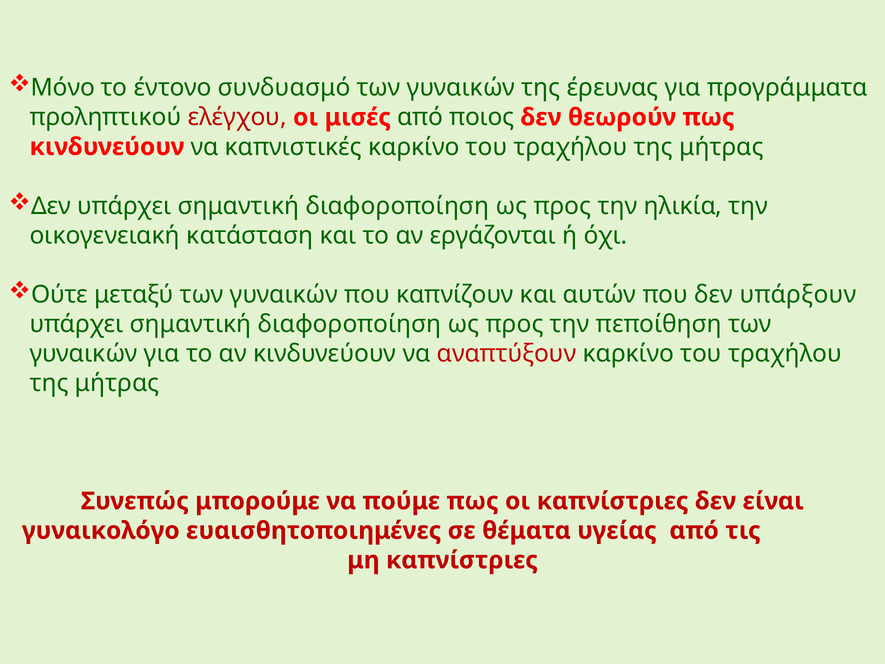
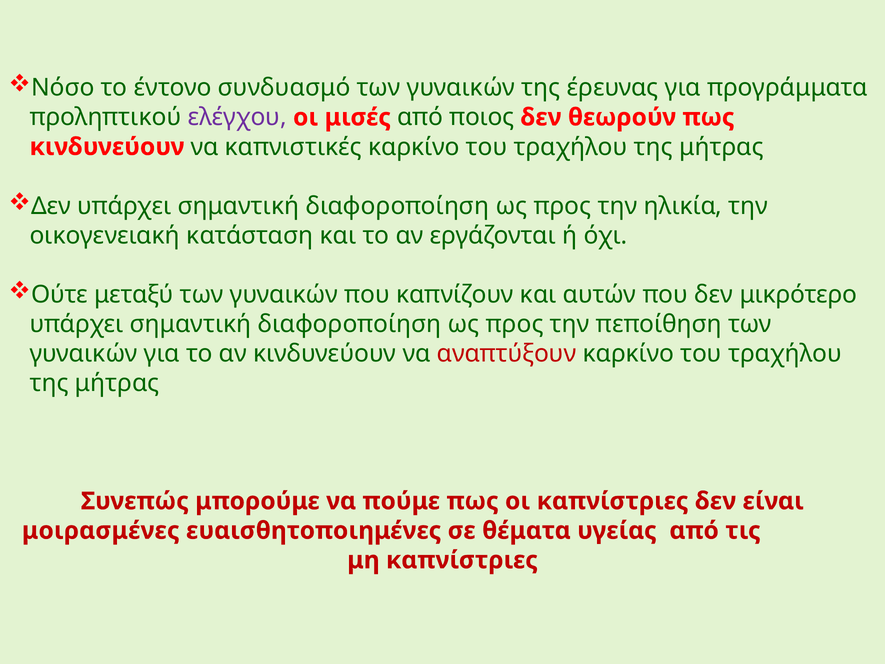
Μόνο: Μόνο -> Νόσο
ελέγχου colour: red -> purple
υπάρξουν: υπάρξουν -> μικρότερο
γυναικολόγο: γυναικολόγο -> μοιρασμένες
